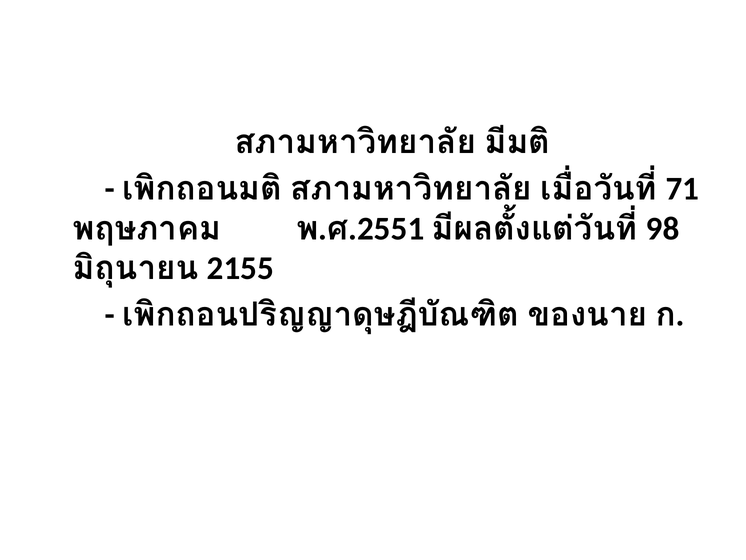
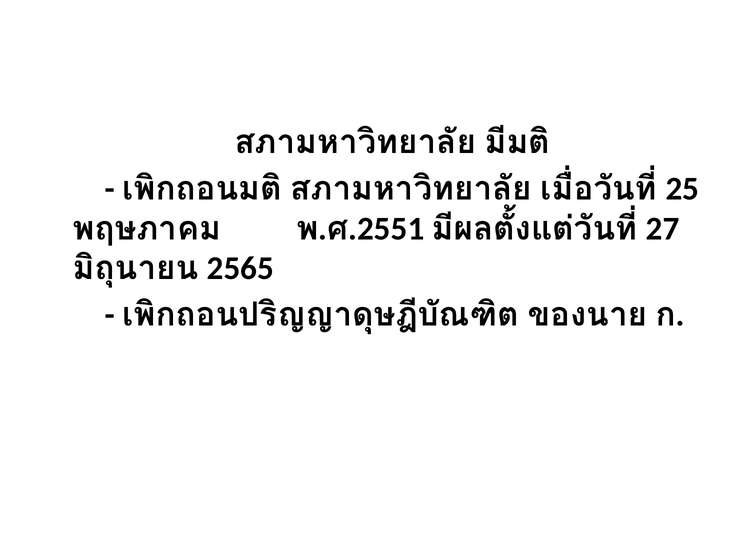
71: 71 -> 25
98: 98 -> 27
2155: 2155 -> 2565
